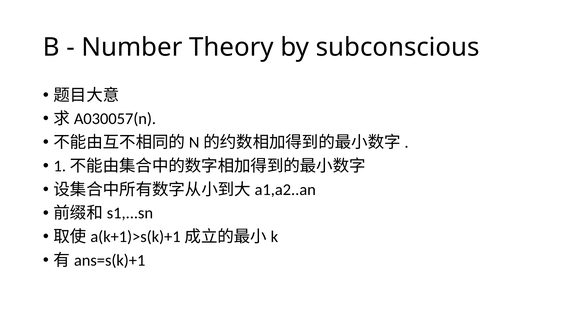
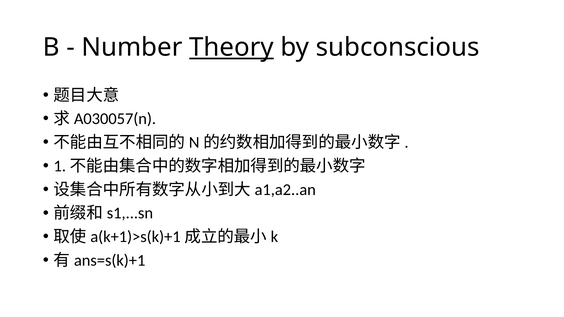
Theory underline: none -> present
